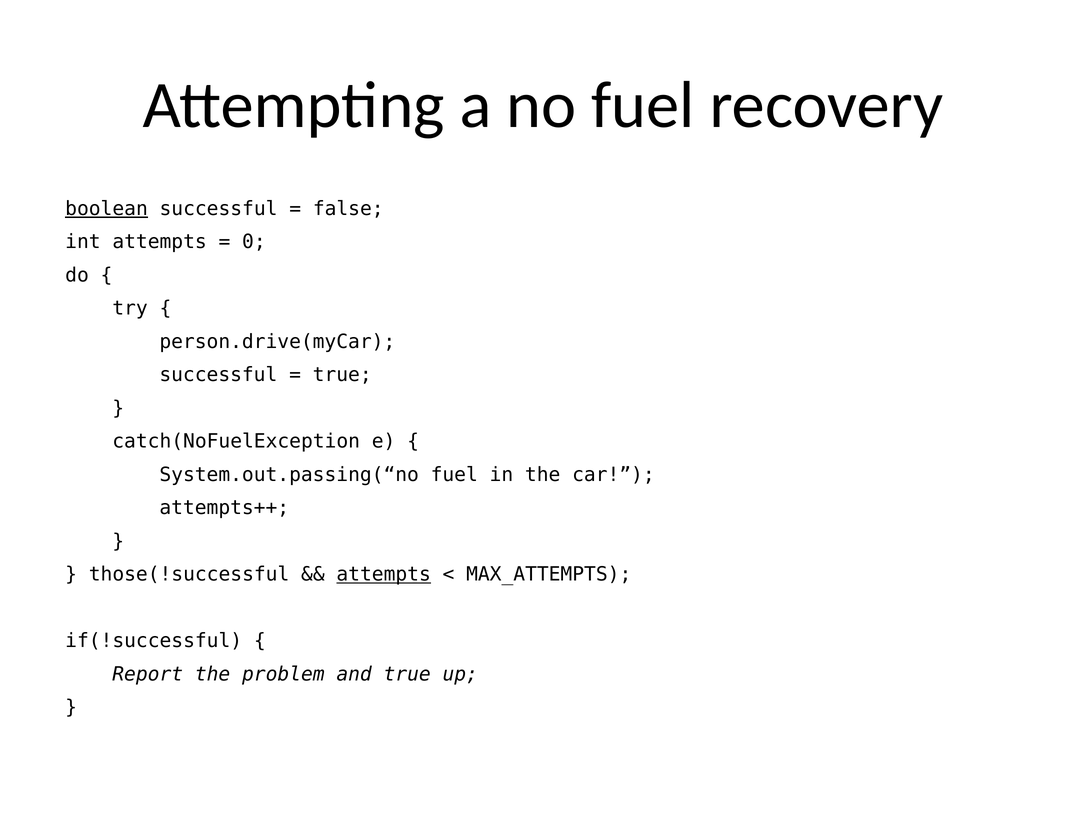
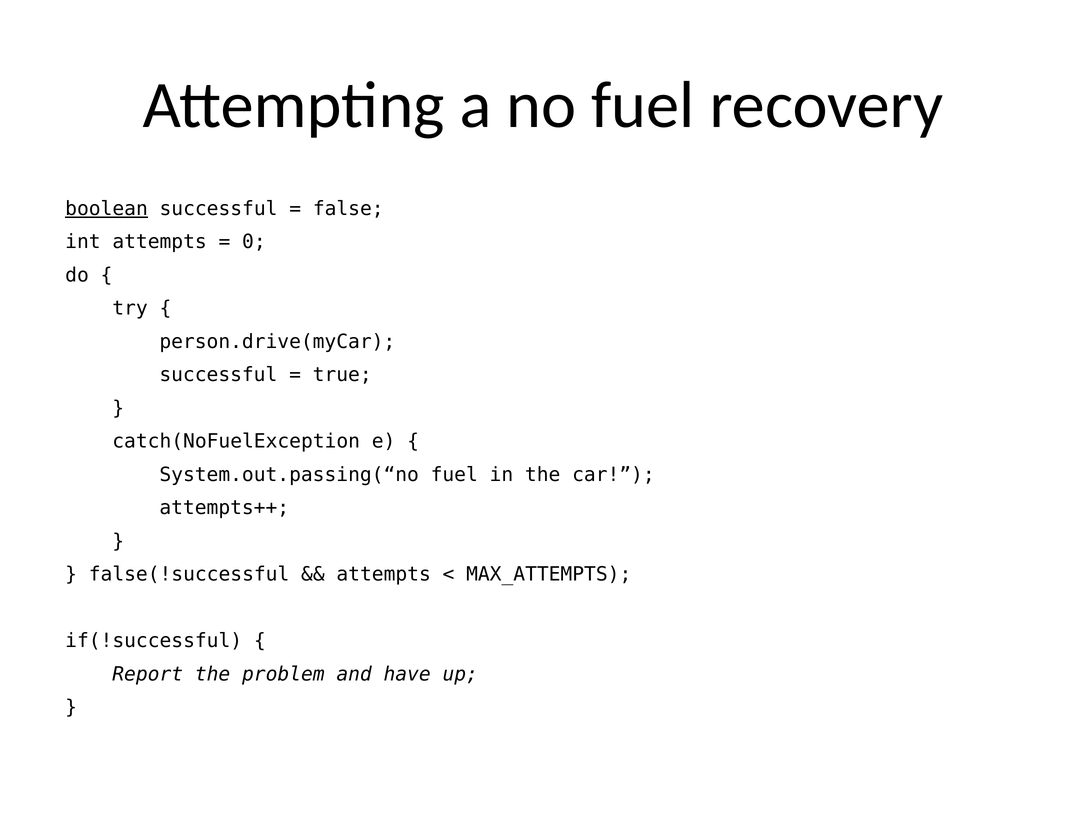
those(!successful: those(!successful -> false(!successful
attempts at (384, 575) underline: present -> none
and true: true -> have
